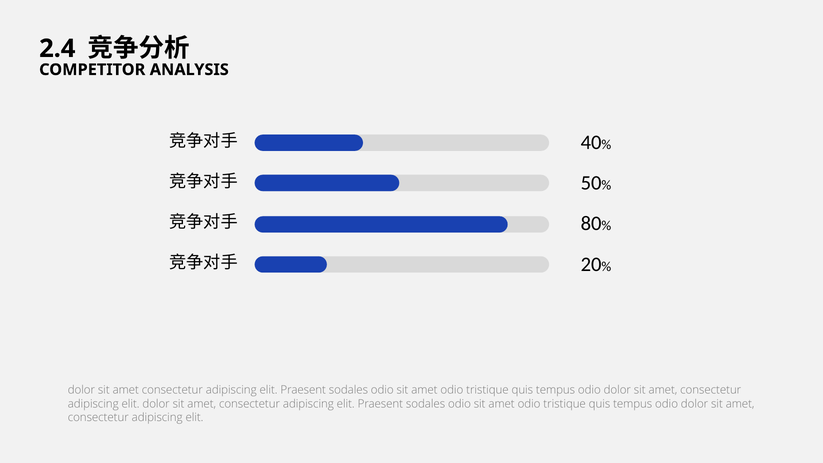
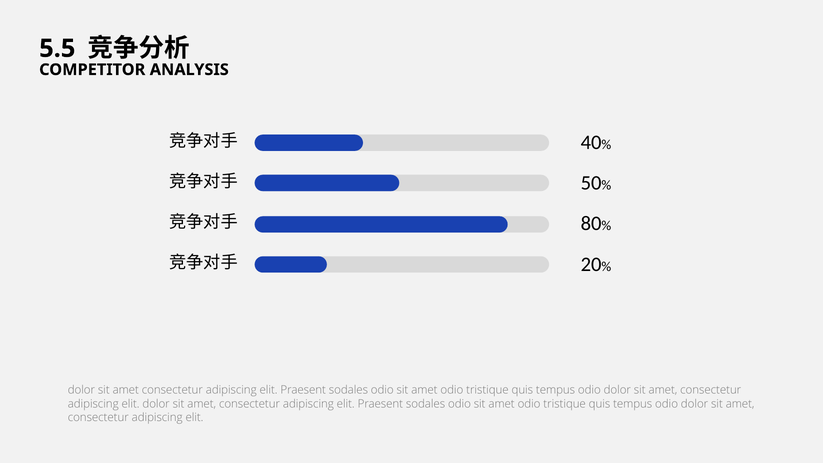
2.4: 2.4 -> 5.5
